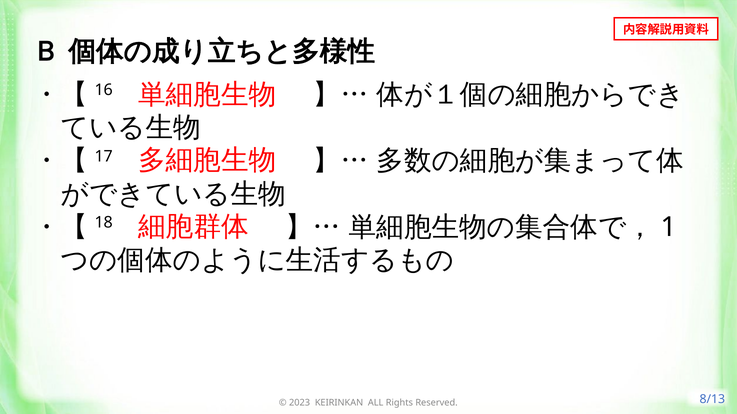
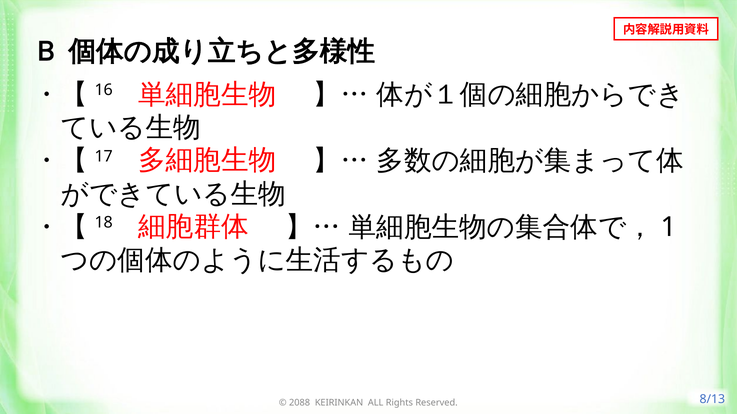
2023: 2023 -> 2088
